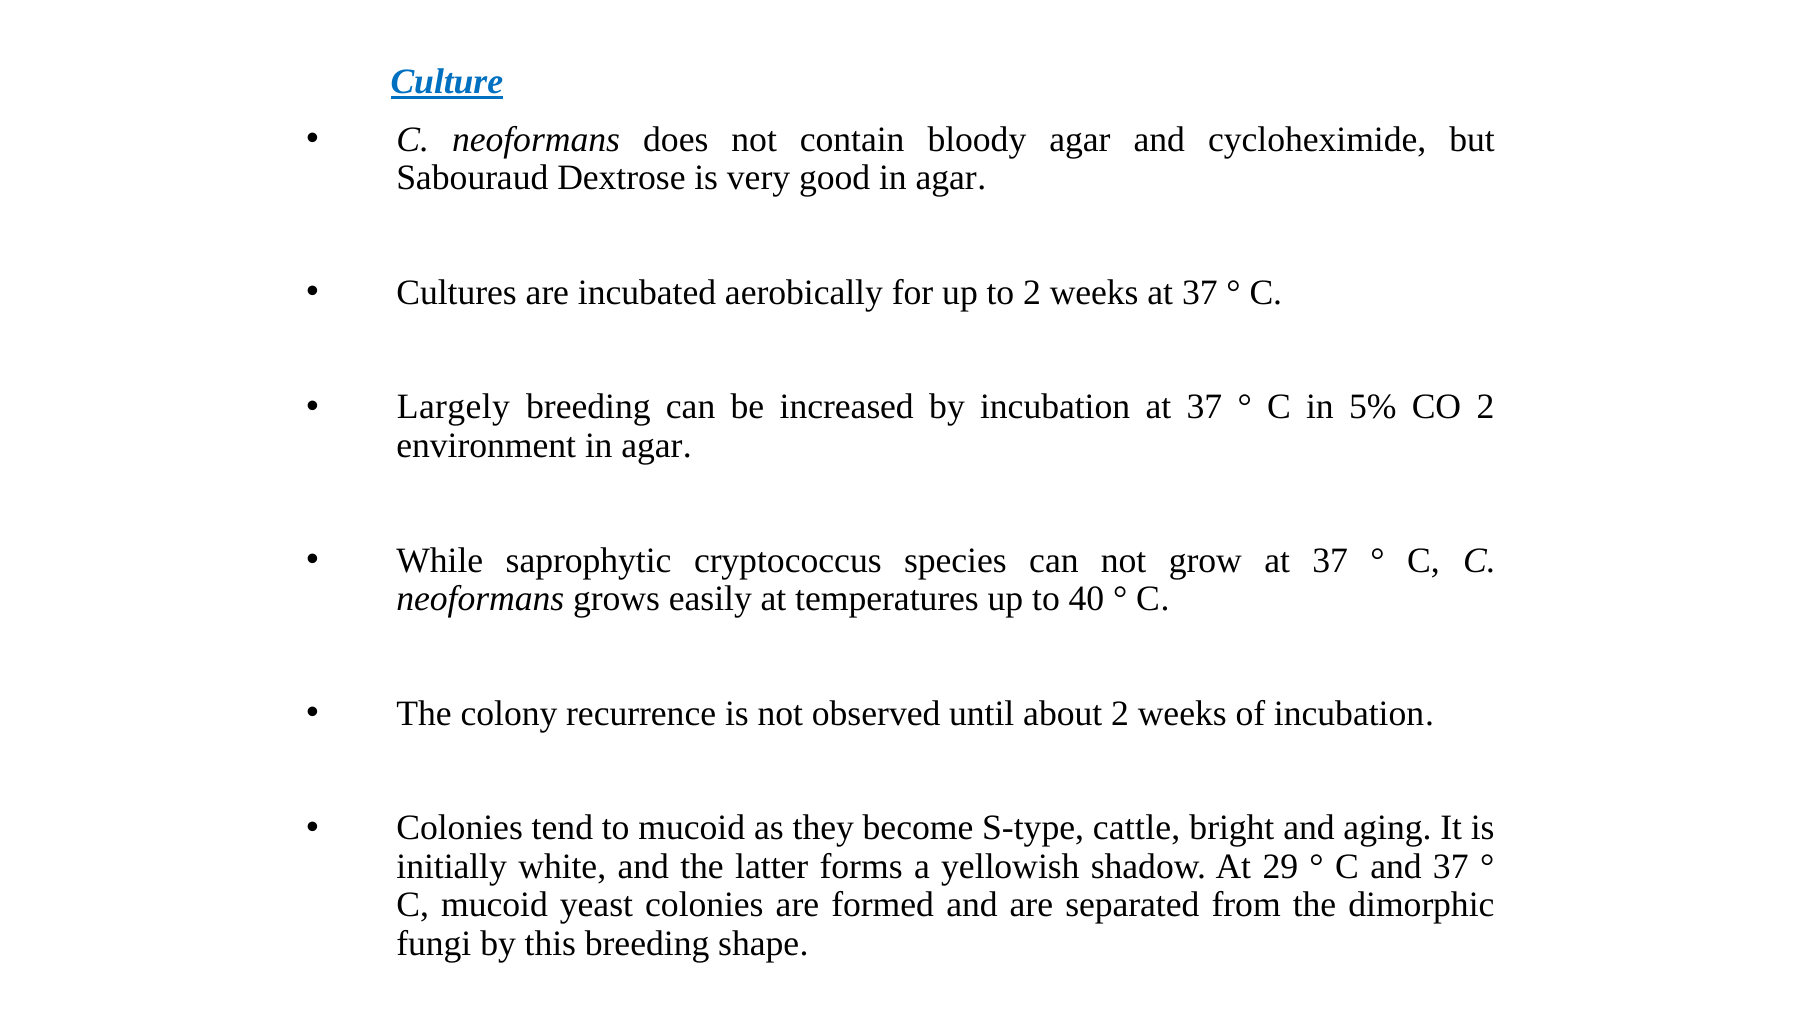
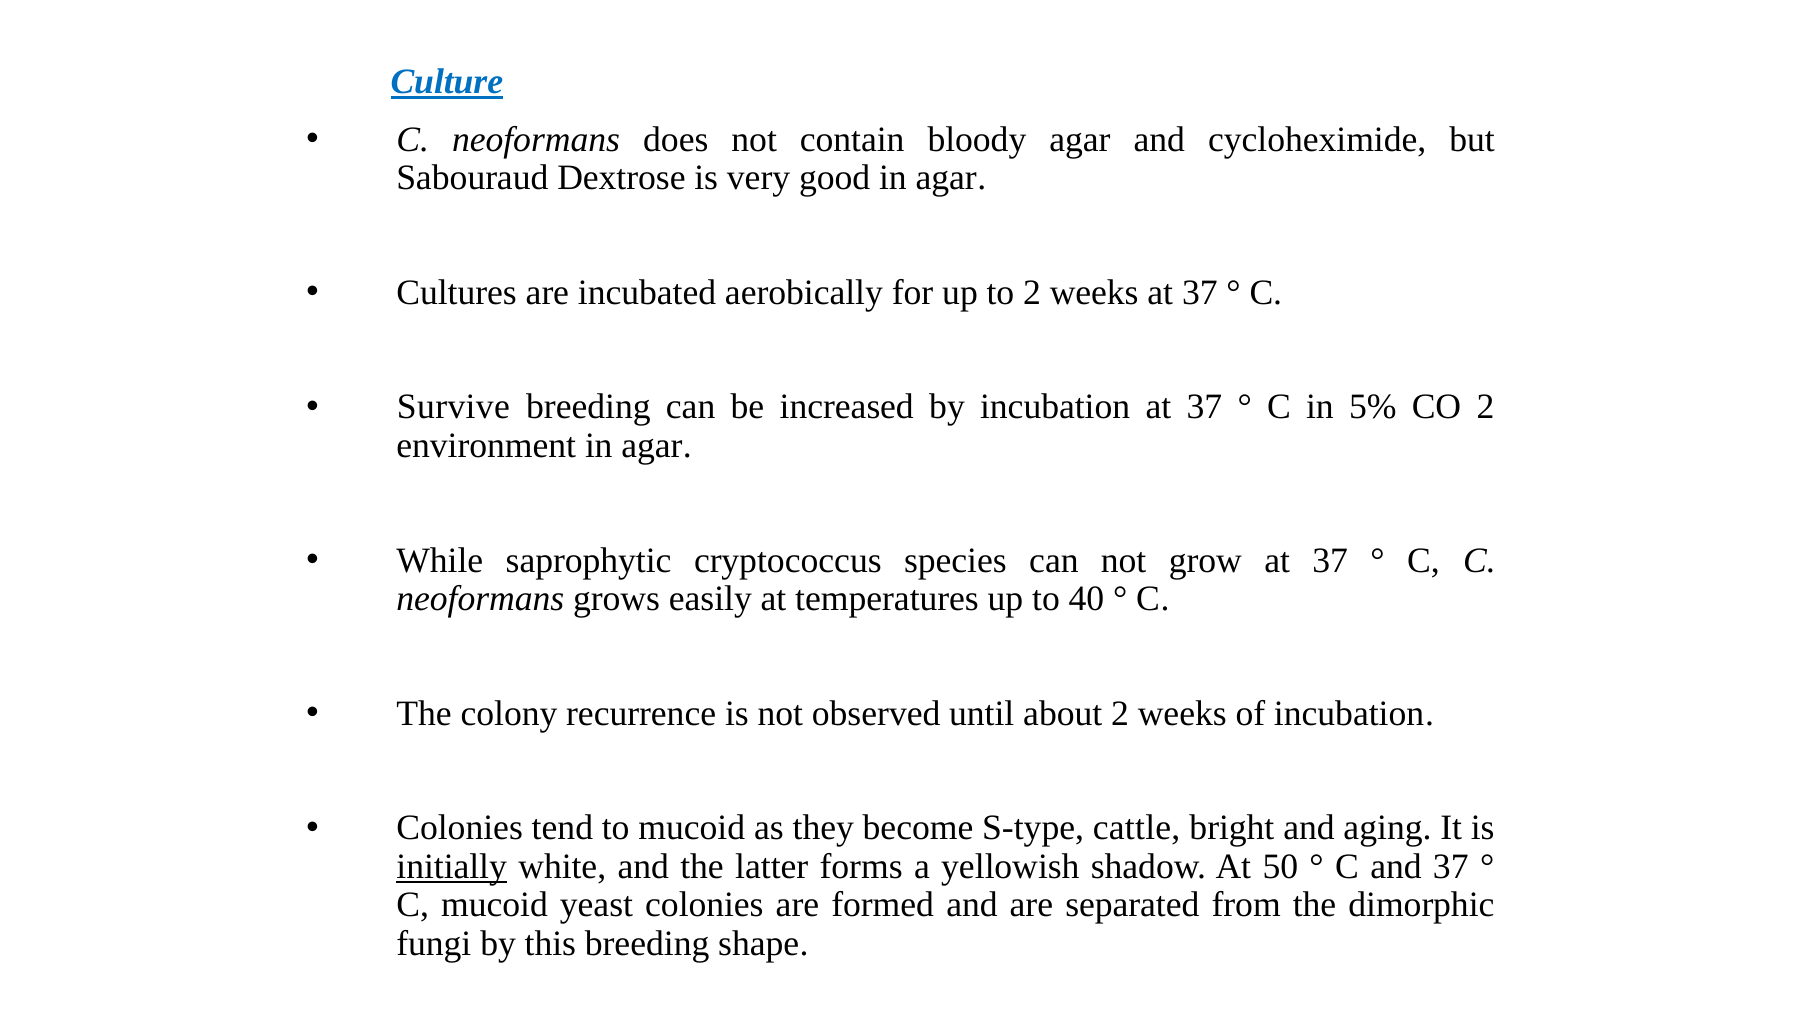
Largely: Largely -> Survive
initially underline: none -> present
29: 29 -> 50
